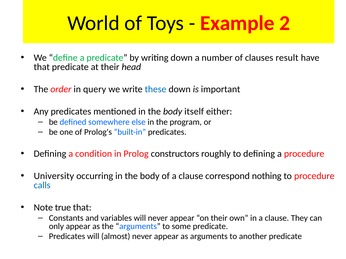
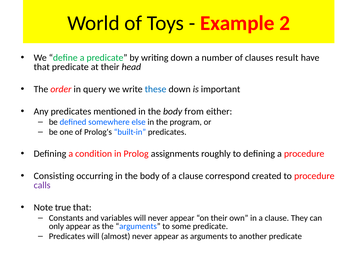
itself: itself -> from
constructors: constructors -> assignments
University: University -> Consisting
nothing: nothing -> created
calls colour: blue -> purple
